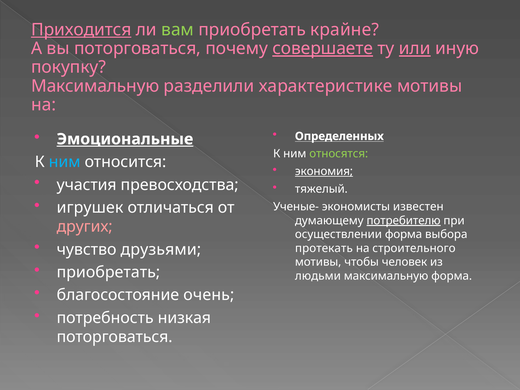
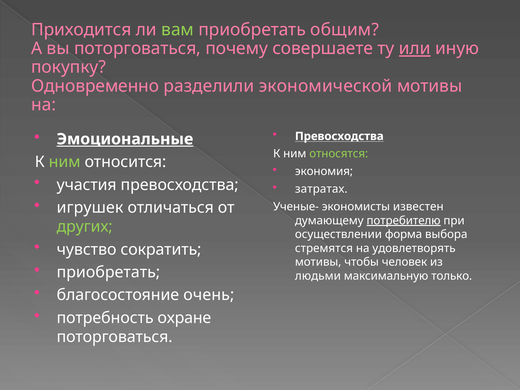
Приходится underline: present -> none
крайне: крайне -> общим
совершаете underline: present -> none
Максимальную at (95, 86): Максимальную -> Одновременно
характеристике: характеристике -> экономической
Определенных at (339, 136): Определенных -> Превосходства
ним at (65, 162) colour: light blue -> light green
экономия underline: present -> none
тяжелый: тяжелый -> затратах
других colour: pink -> light green
друзьями: друзьями -> сократить
протекать: протекать -> стремятся
строительного: строительного -> удовлетворять
максимальную форма: форма -> только
низкая: низкая -> охране
